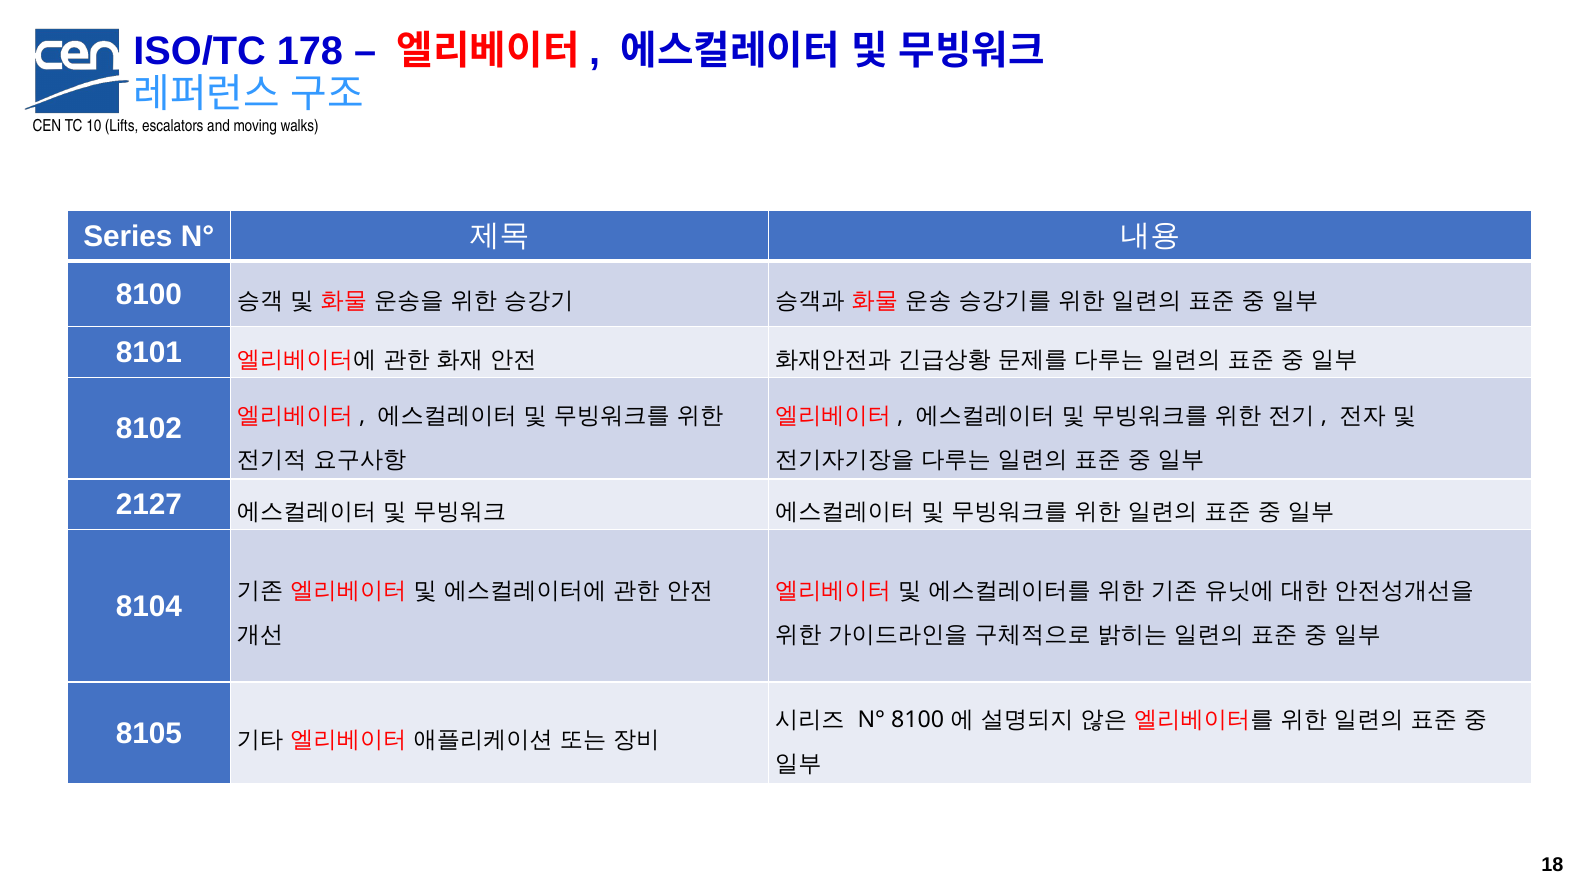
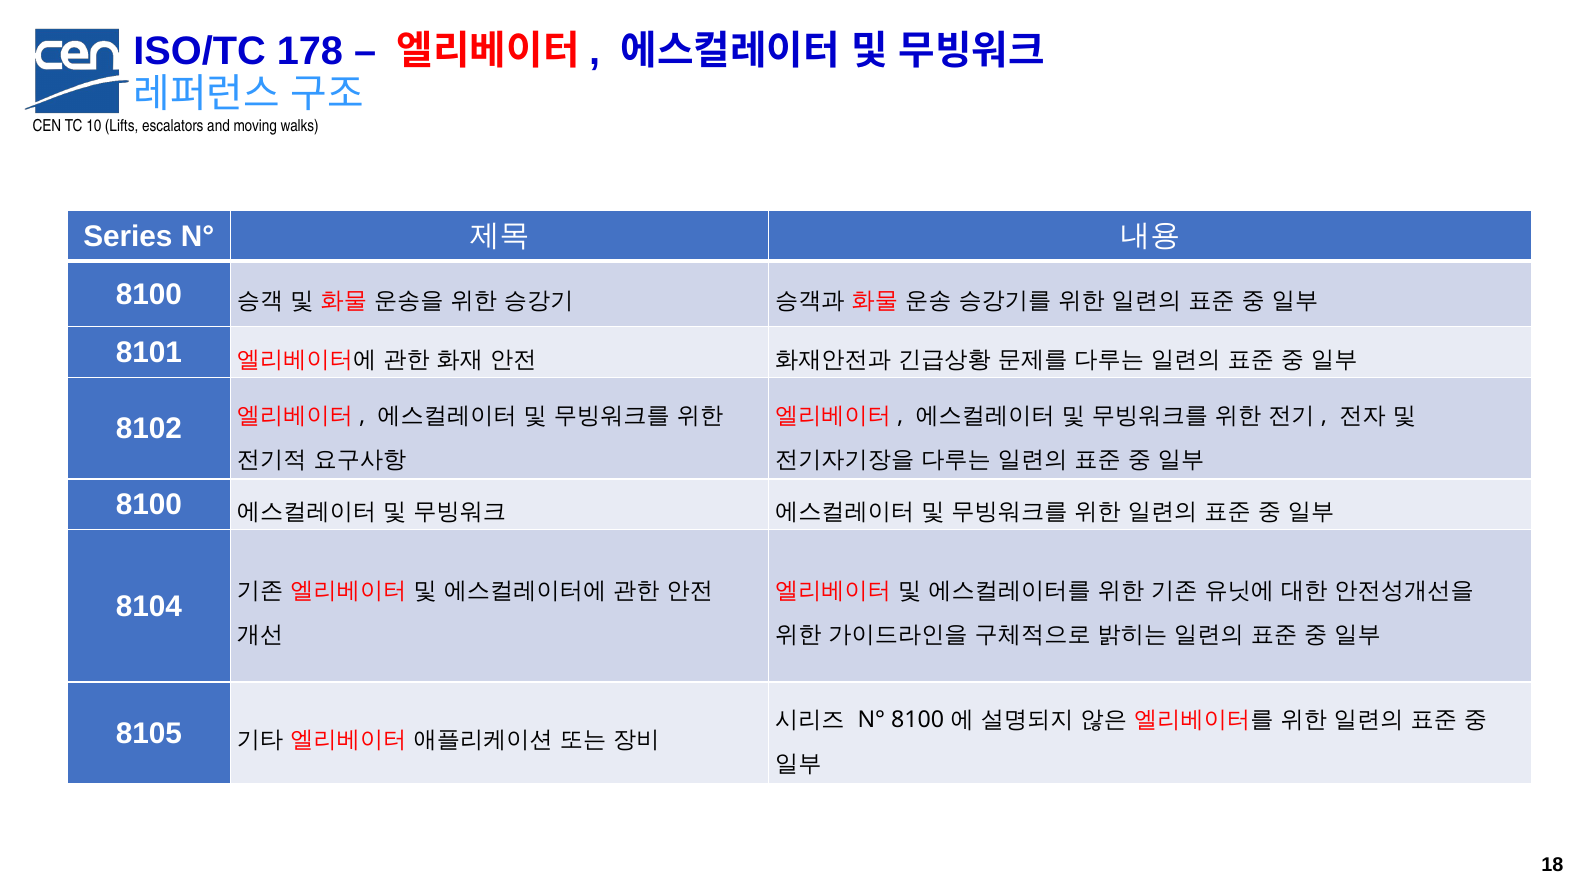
2127 at (149, 505): 2127 -> 8100
